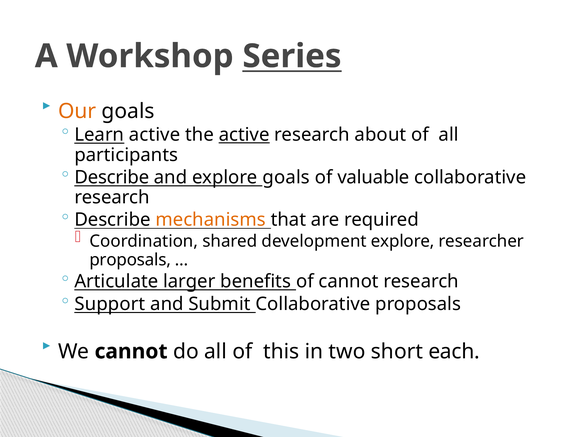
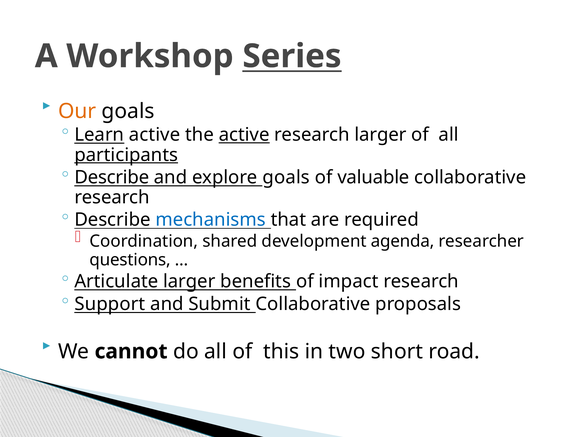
research about: about -> larger
participants underline: none -> present
mechanisms colour: orange -> blue
development explore: explore -> agenda
proposals at (130, 259): proposals -> questions
of cannot: cannot -> impact
each: each -> road
